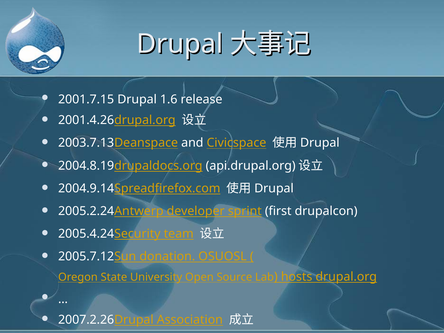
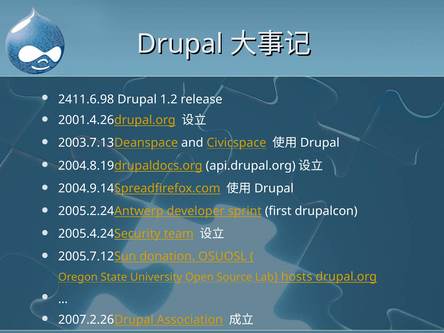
2001.7.15: 2001.7.15 -> 2411.6.98
1.6: 1.6 -> 1.2
